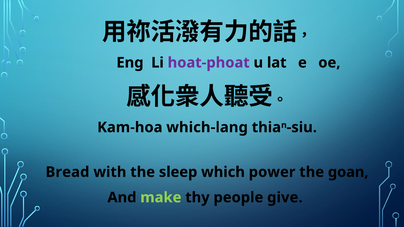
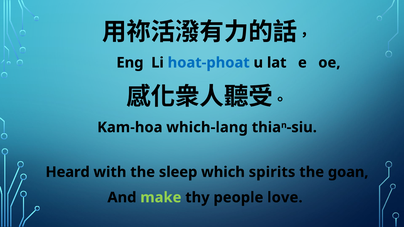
hoat-phoat colour: purple -> blue
Bread: Bread -> Heard
power: power -> spirits
give: give -> love
